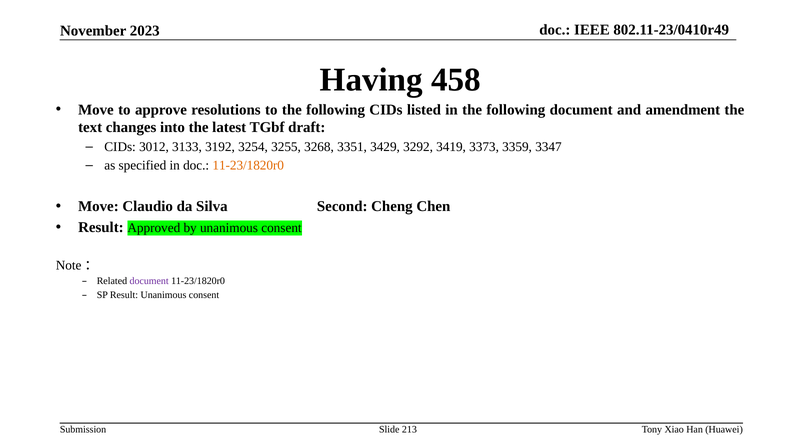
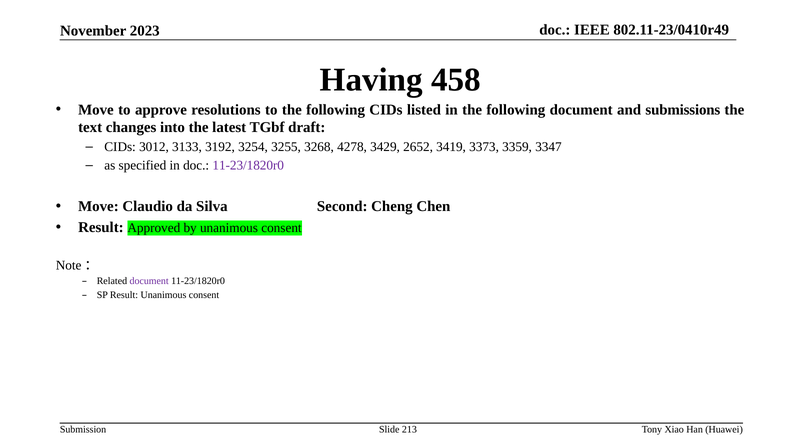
amendment: amendment -> submissions
3351: 3351 -> 4278
3292: 3292 -> 2652
11-23/1820r0 at (248, 165) colour: orange -> purple
